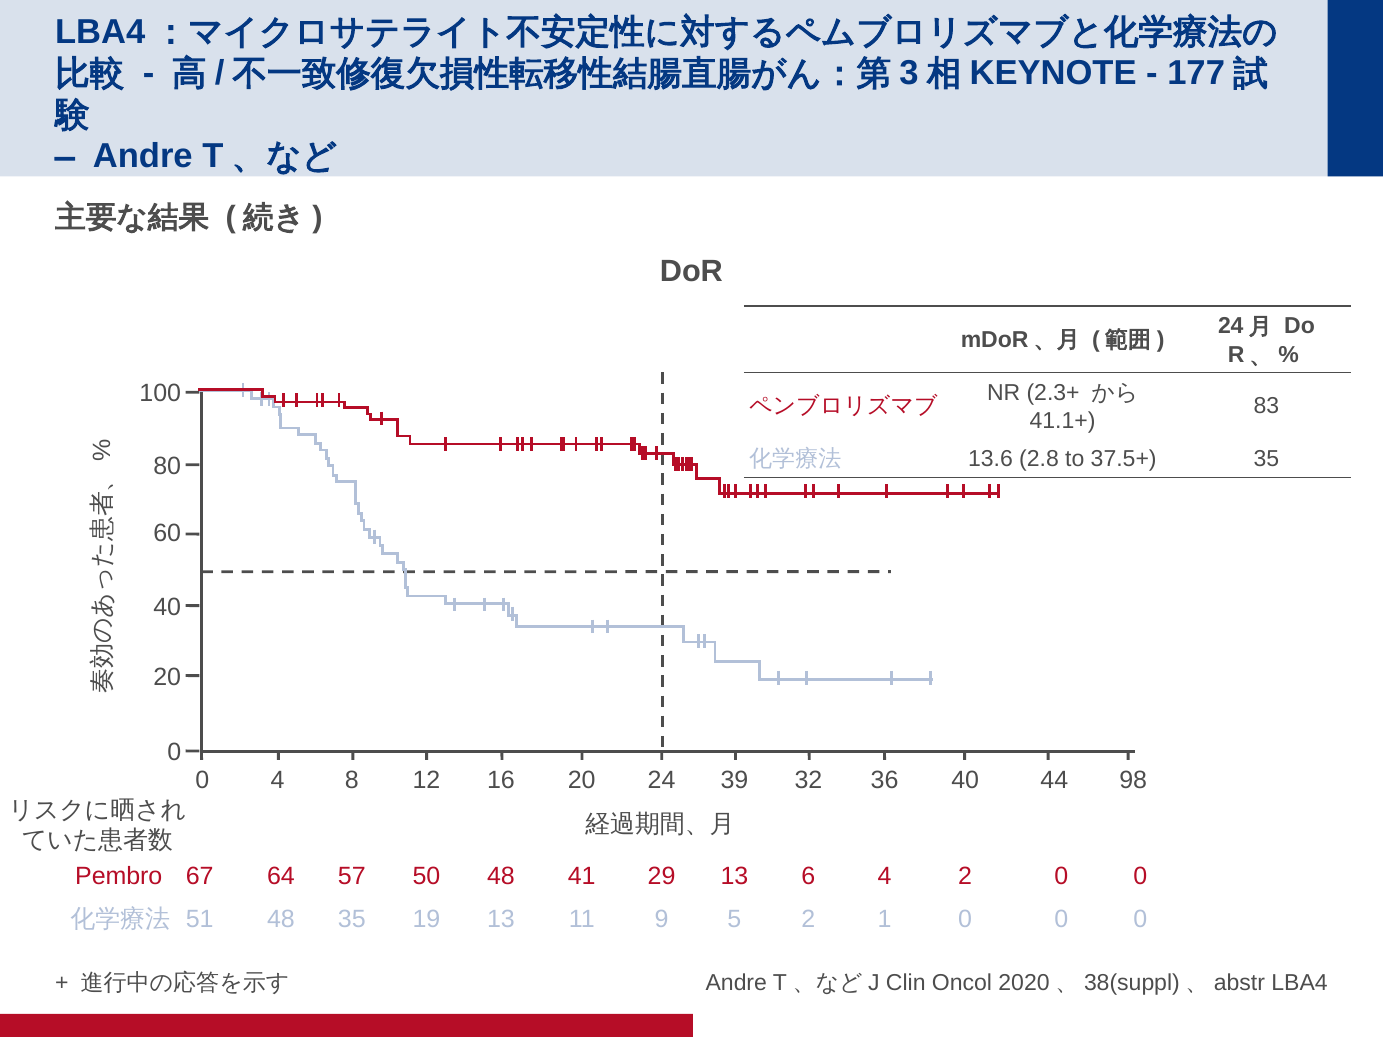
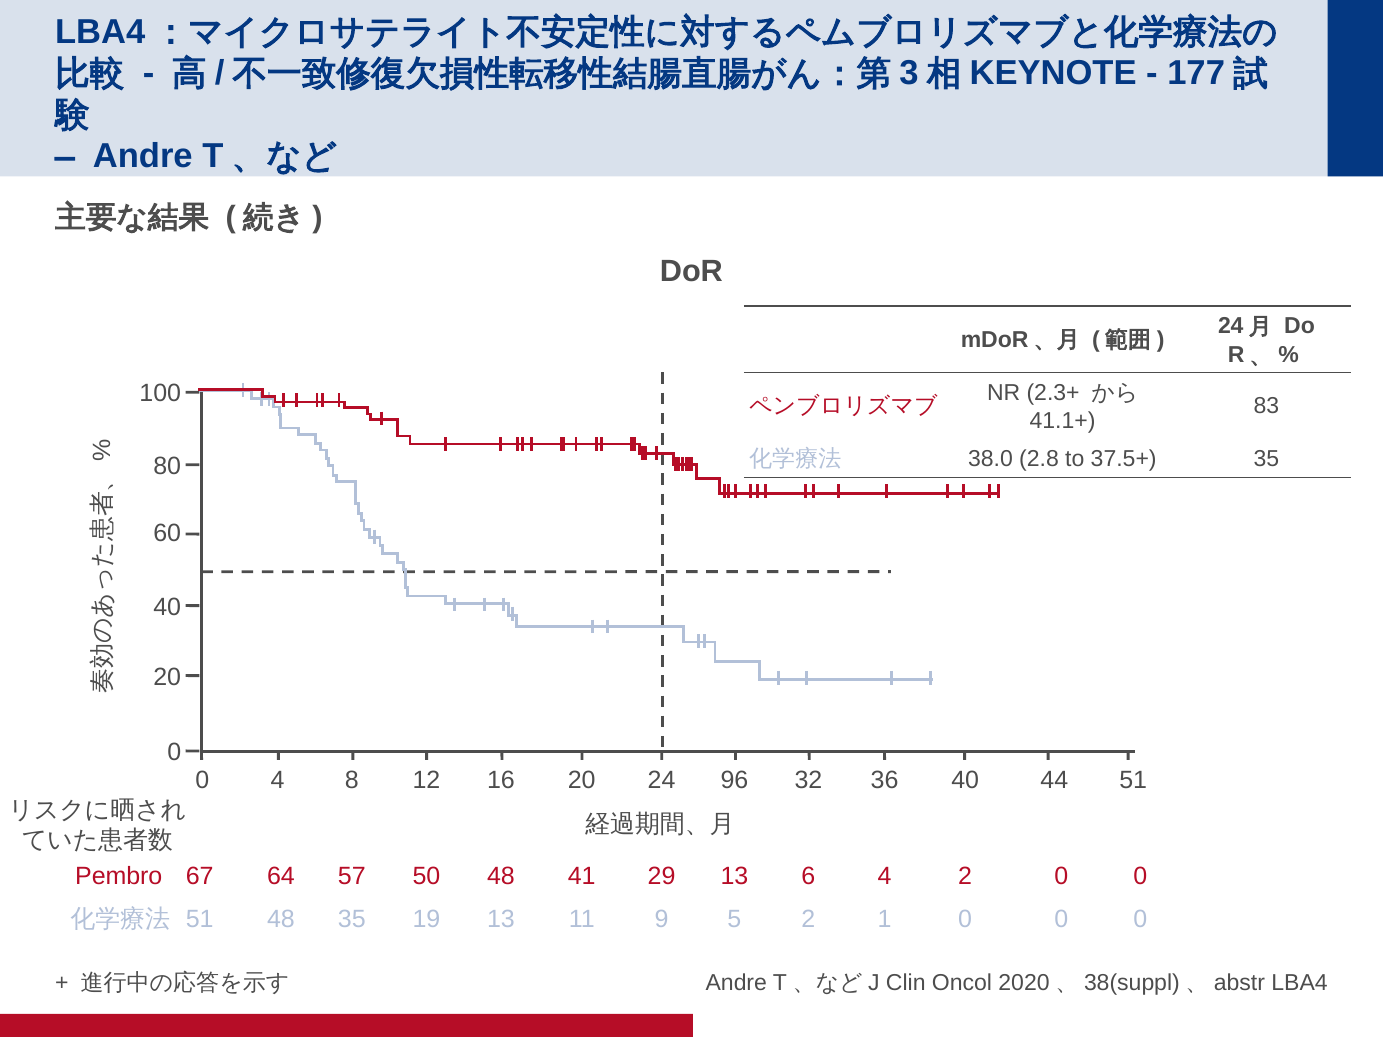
13.6: 13.6 -> 38.0
39: 39 -> 96
44 98: 98 -> 51
